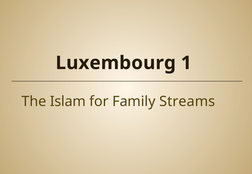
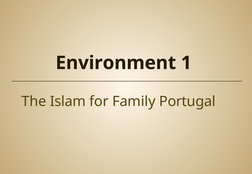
Luxembourg: Luxembourg -> Environment
Streams: Streams -> Portugal
